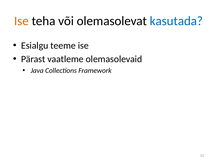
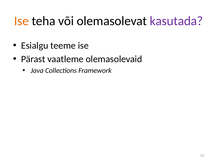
kasutada colour: blue -> purple
